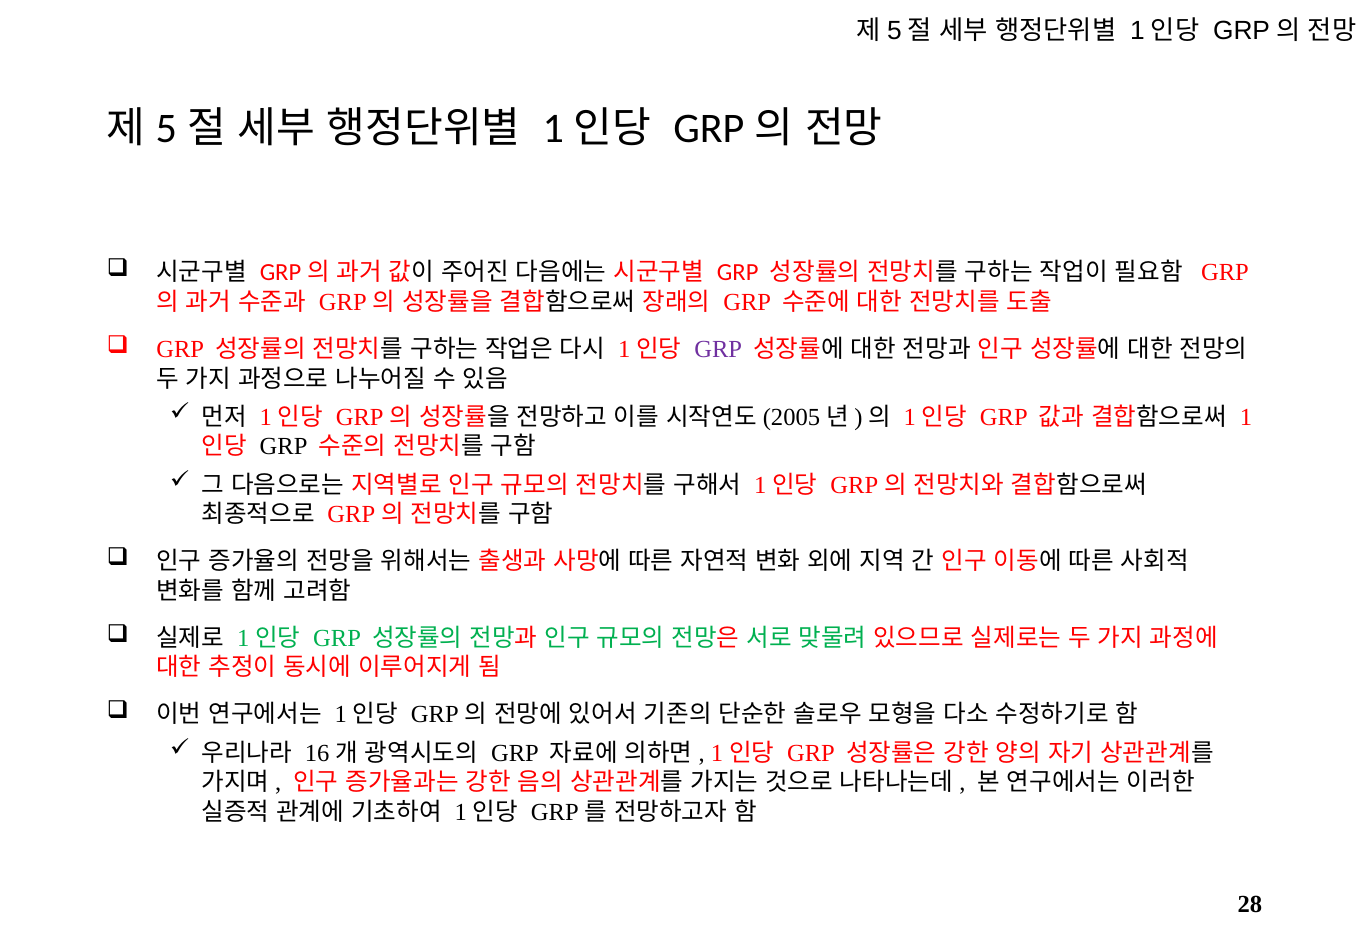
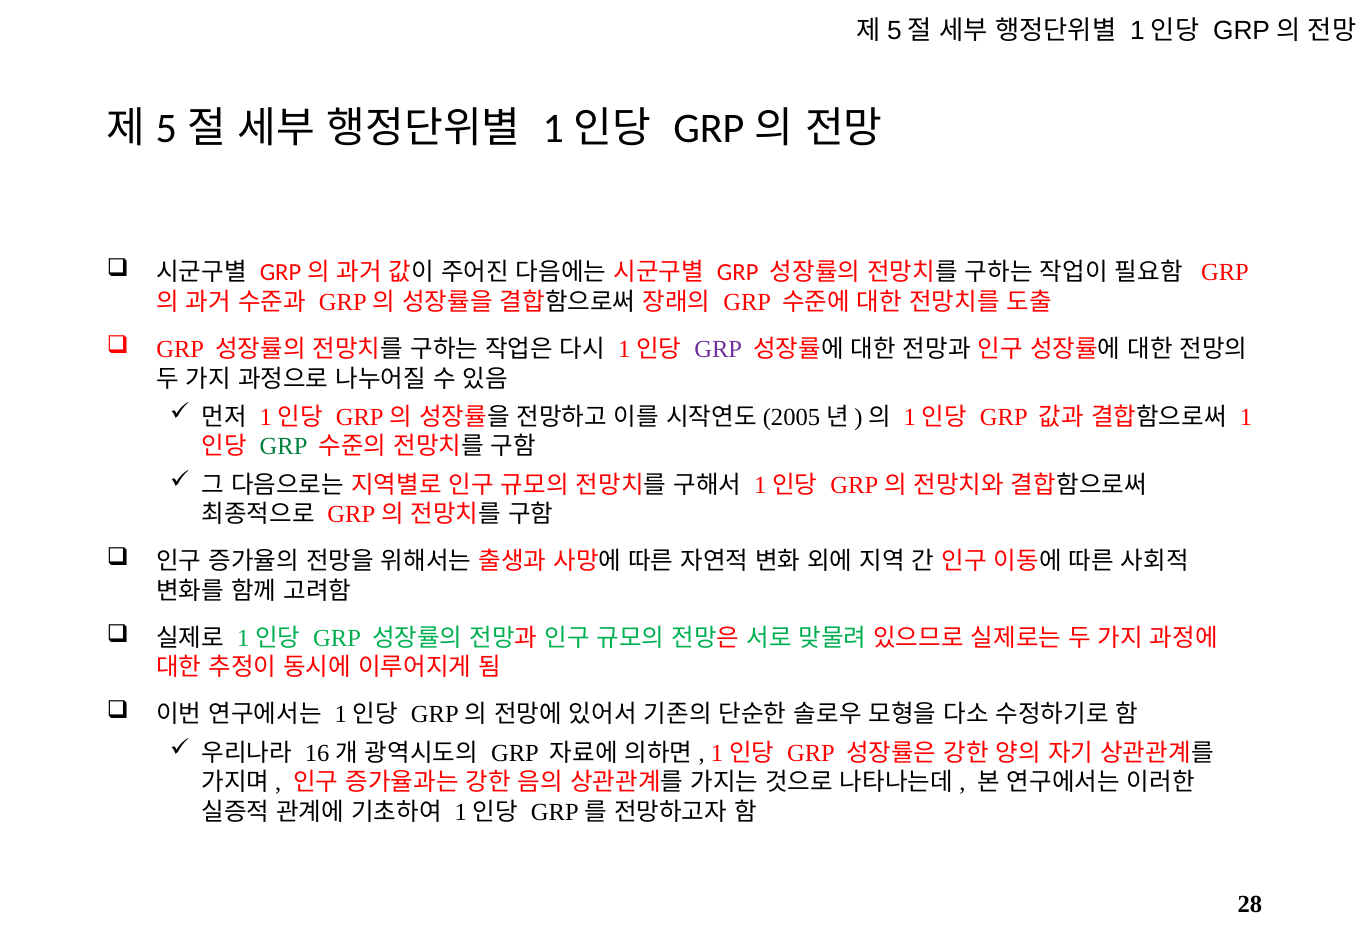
GRP at (284, 447) colour: black -> green
